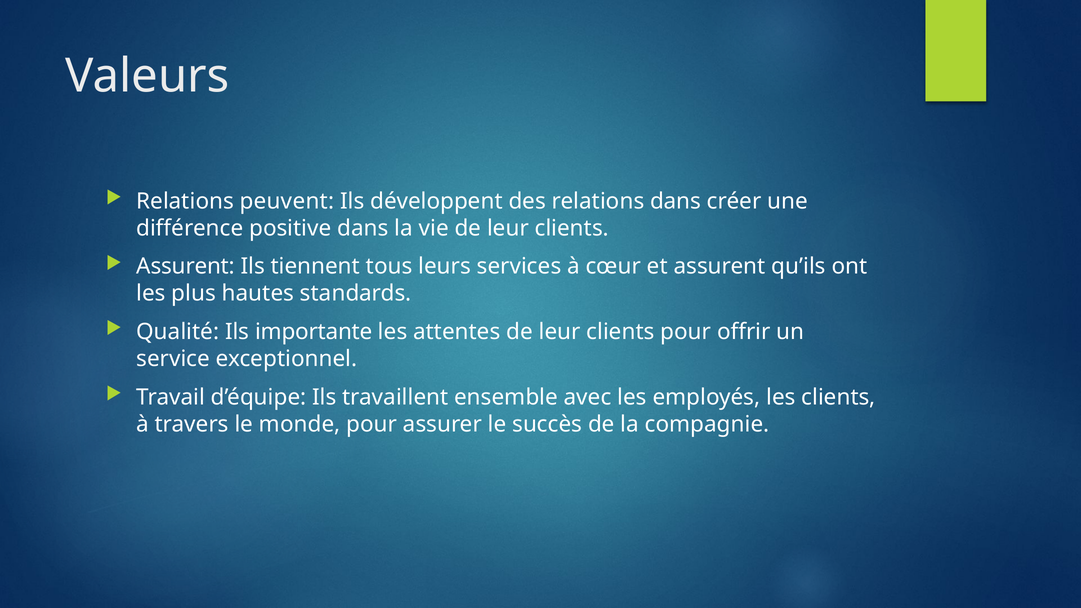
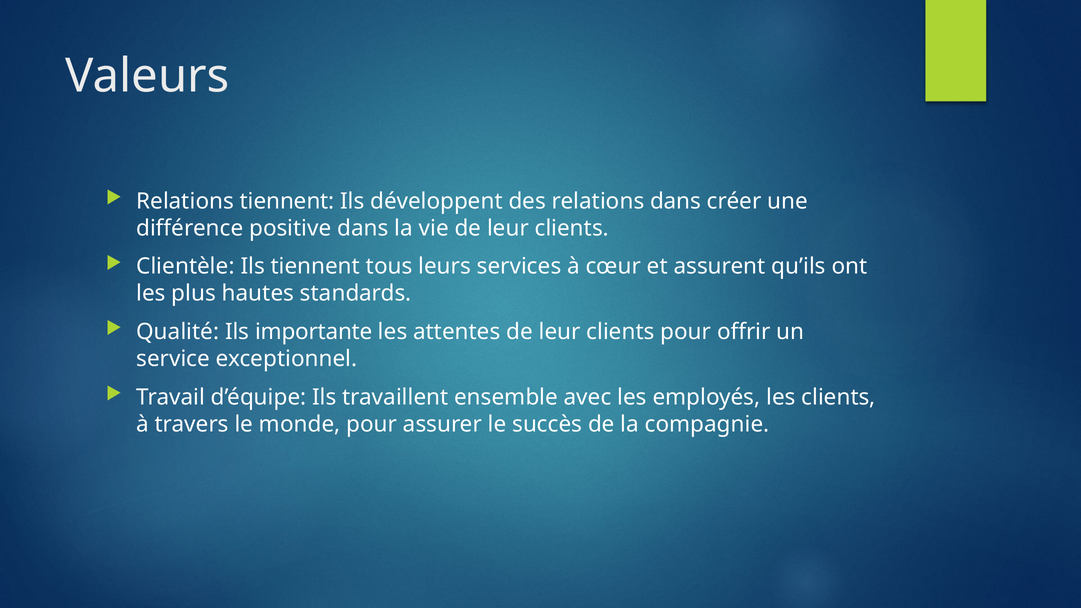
Relations peuvent: peuvent -> tiennent
Assurent at (186, 267): Assurent -> Clientèle
